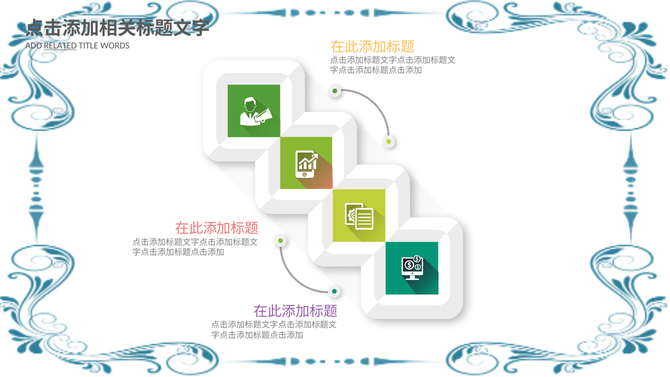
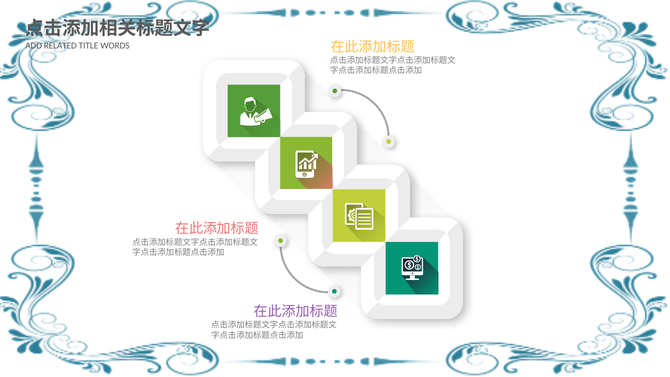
RELATED underline: present -> none
